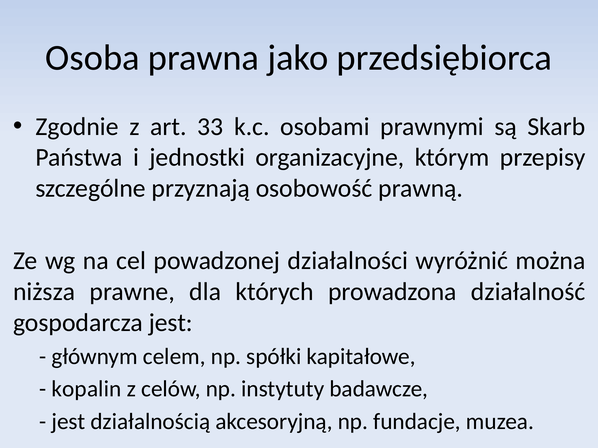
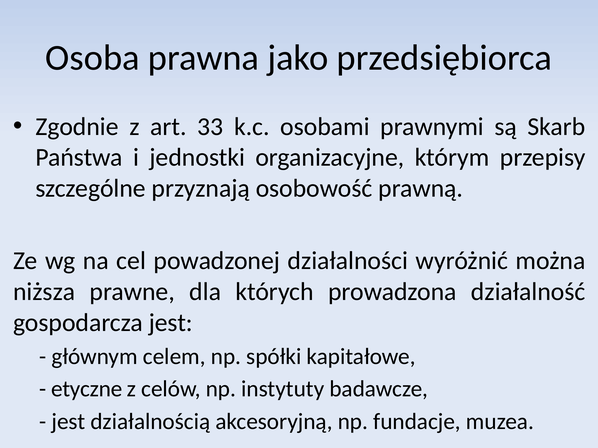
kopalin: kopalin -> etyczne
